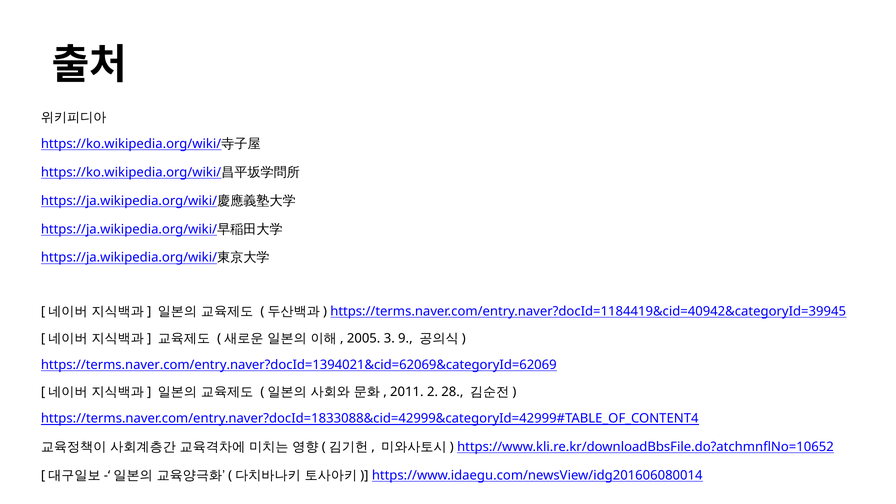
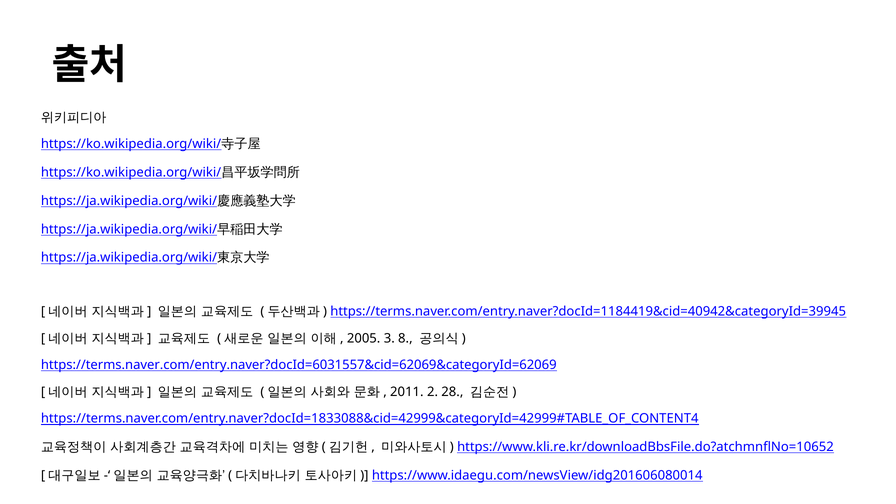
9: 9 -> 8
https://terms.naver.com/entry.naver?docId=1394021&cid=62069&categoryId=62069: https://terms.naver.com/entry.naver?docId=1394021&cid=62069&categoryId=62069 -> https://terms.naver.com/entry.naver?docId=6031557&cid=62069&categoryId=62069
